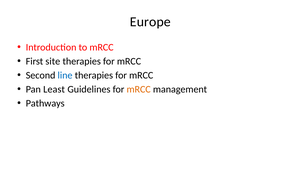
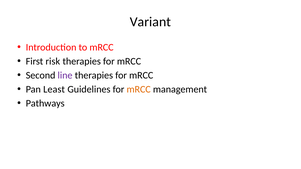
Europe: Europe -> Variant
site: site -> risk
line colour: blue -> purple
